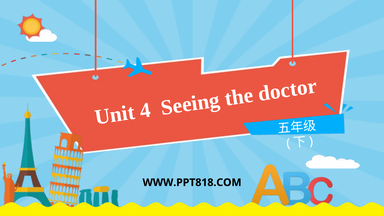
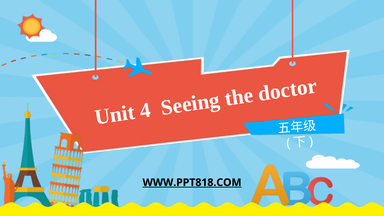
WWW.PPT818.COM underline: none -> present
